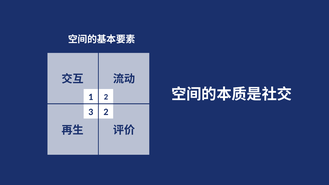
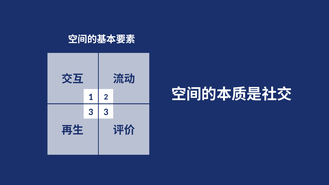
3 2: 2 -> 3
